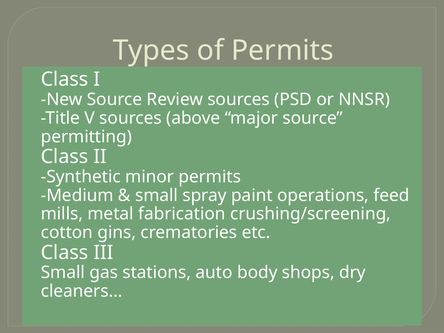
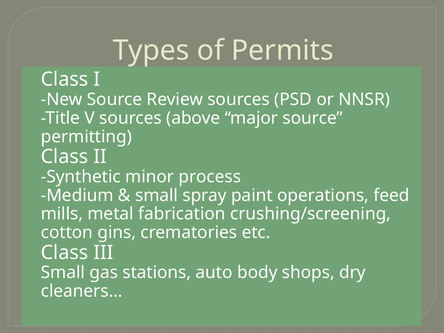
minor permits: permits -> process
